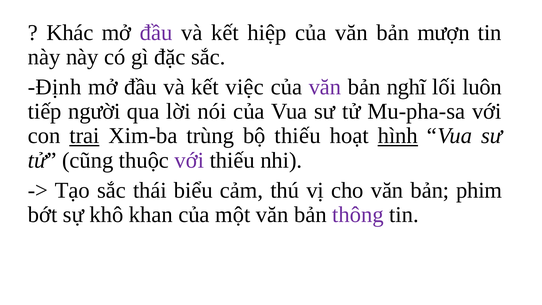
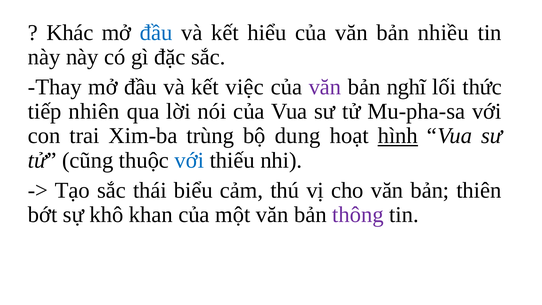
đầu at (156, 33) colour: purple -> blue
hiệp: hiệp -> hiểu
mượn: mượn -> nhiều
Định: Định -> Thay
luôn: luôn -> thức
người: người -> nhiên
trai underline: present -> none
bộ thiếu: thiếu -> dung
với at (189, 160) colour: purple -> blue
phim: phim -> thiên
